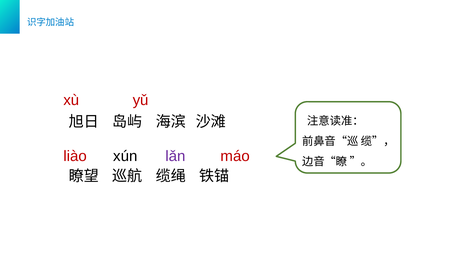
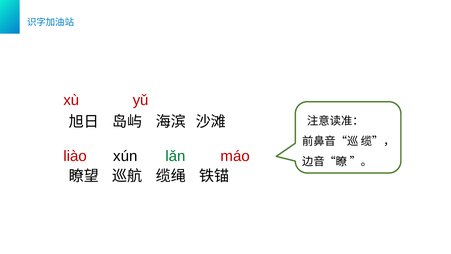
lǎn colour: purple -> green
